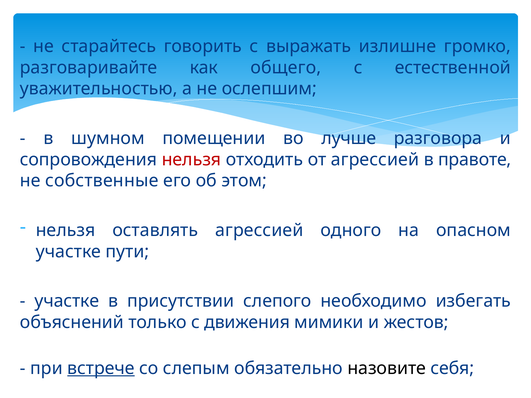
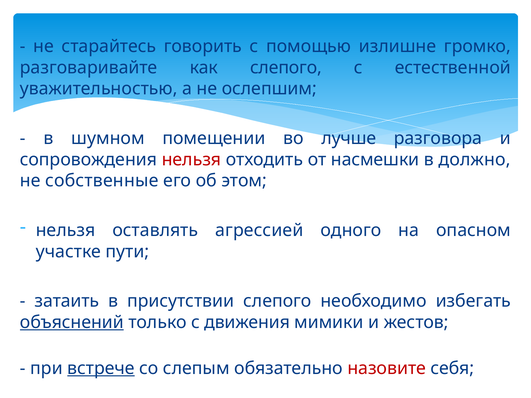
выражать: выражать -> помощью
как общего: общего -> слепого
от агрессией: агрессией -> насмешки
правоте: правоте -> должно
участке at (67, 301): участке -> затаить
объяснений underline: none -> present
назовите colour: black -> red
